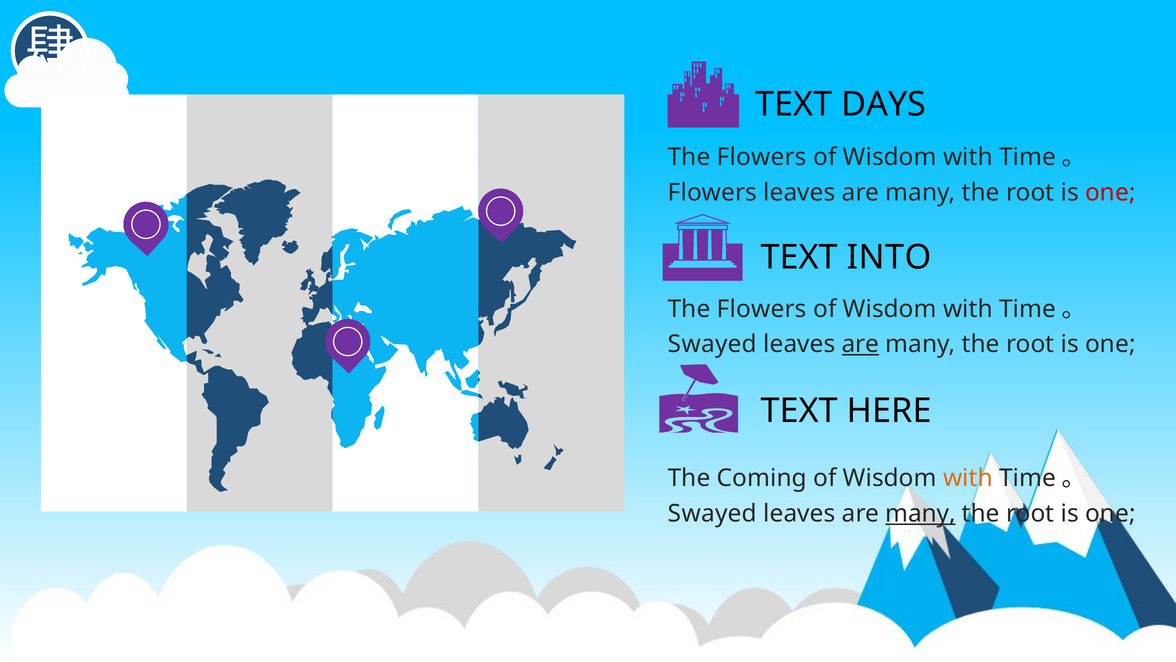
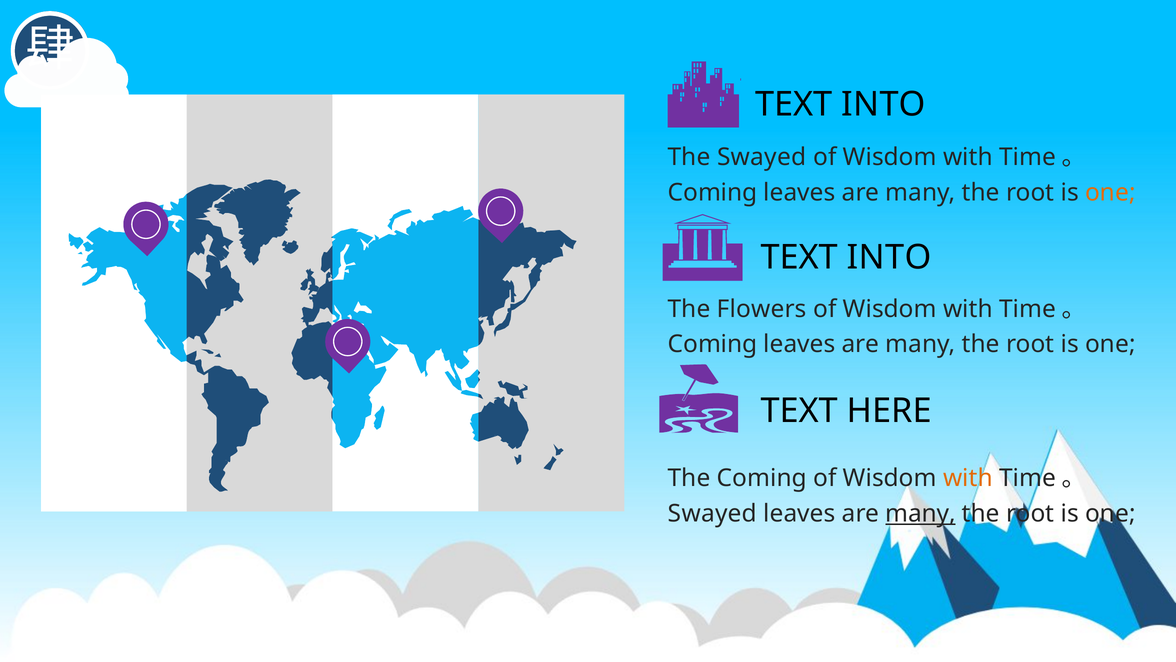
DAYS at (884, 104): DAYS -> INTO
Flowers at (762, 157): Flowers -> Swayed
Flowers at (713, 192): Flowers -> Coming
one at (1110, 192) colour: red -> orange
Swayed at (712, 344): Swayed -> Coming
are at (861, 344) underline: present -> none
